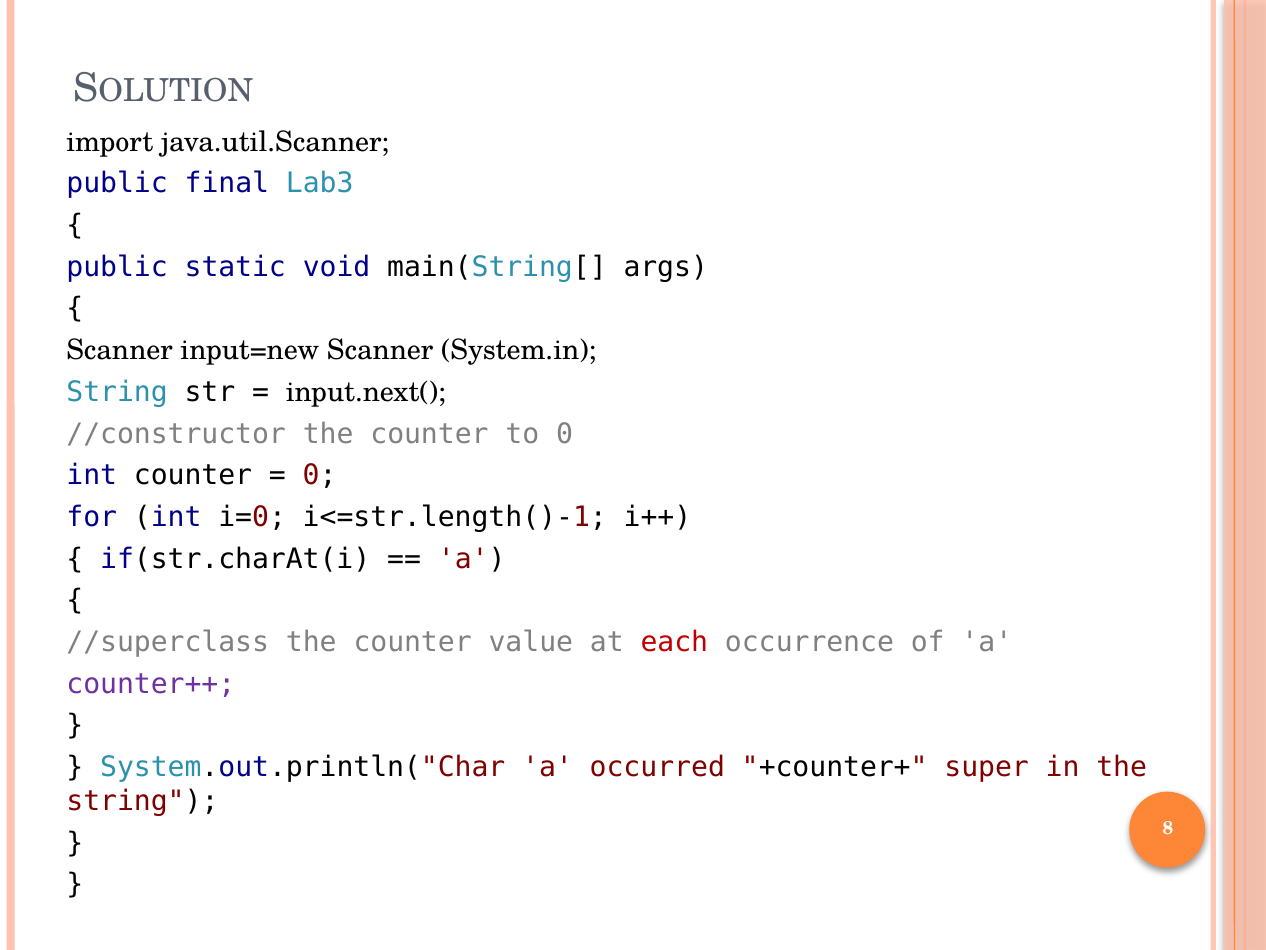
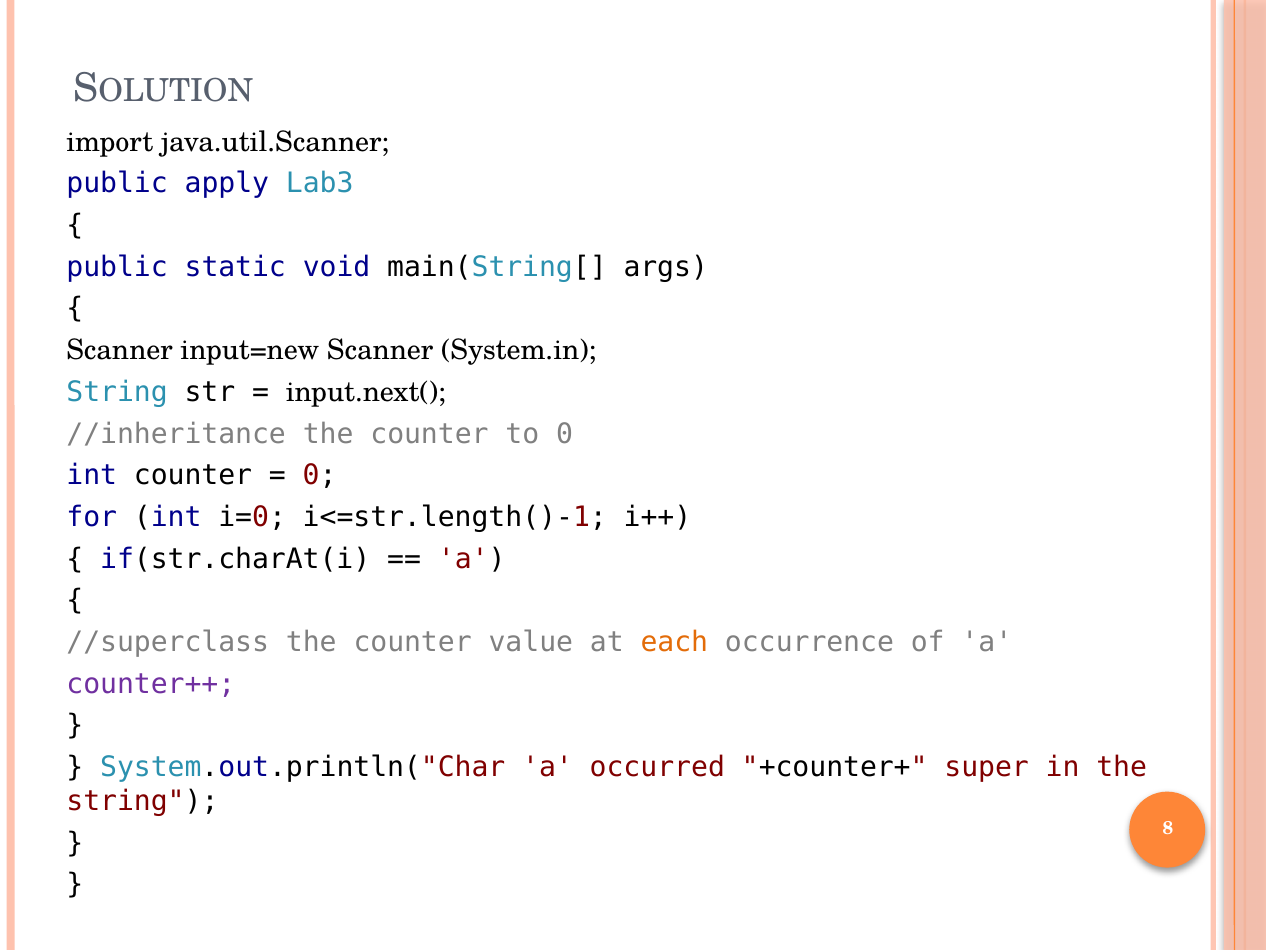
final: final -> apply
//constructor: //constructor -> //inheritance
each colour: red -> orange
